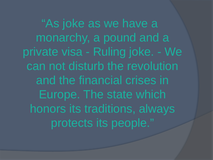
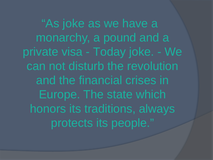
Ruling: Ruling -> Today
